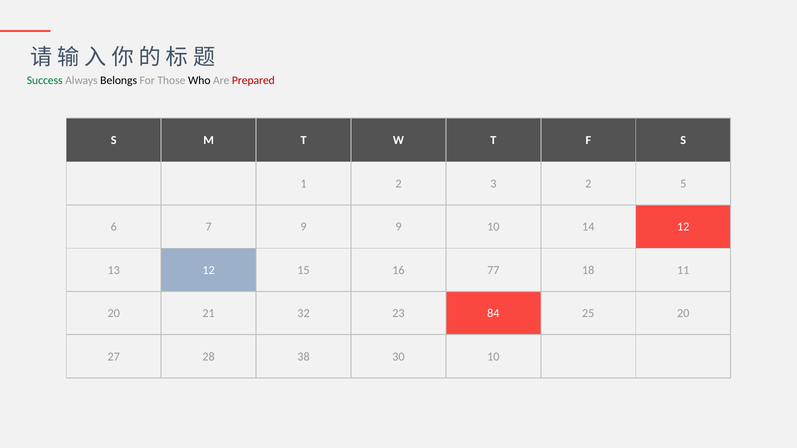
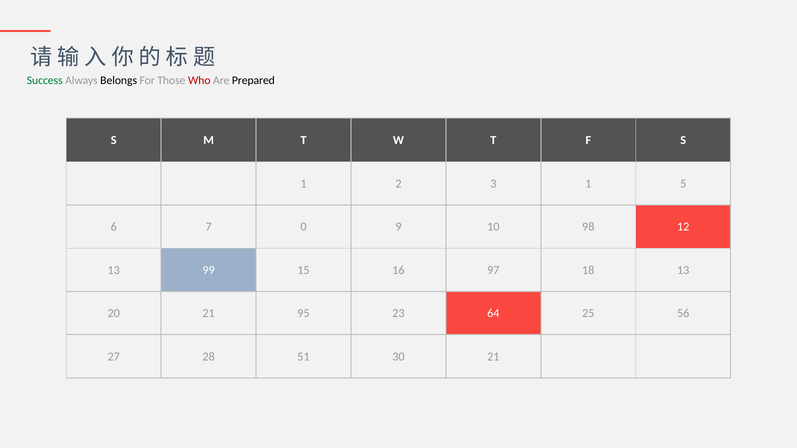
Who colour: black -> red
Prepared colour: red -> black
3 2: 2 -> 1
7 9: 9 -> 0
14: 14 -> 98
13 12: 12 -> 99
77: 77 -> 97
18 11: 11 -> 13
32: 32 -> 95
84: 84 -> 64
25 20: 20 -> 56
38: 38 -> 51
30 10: 10 -> 21
